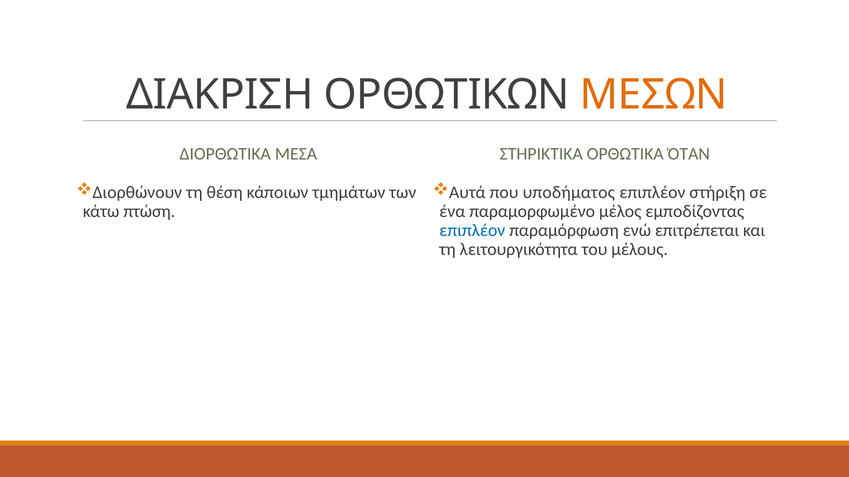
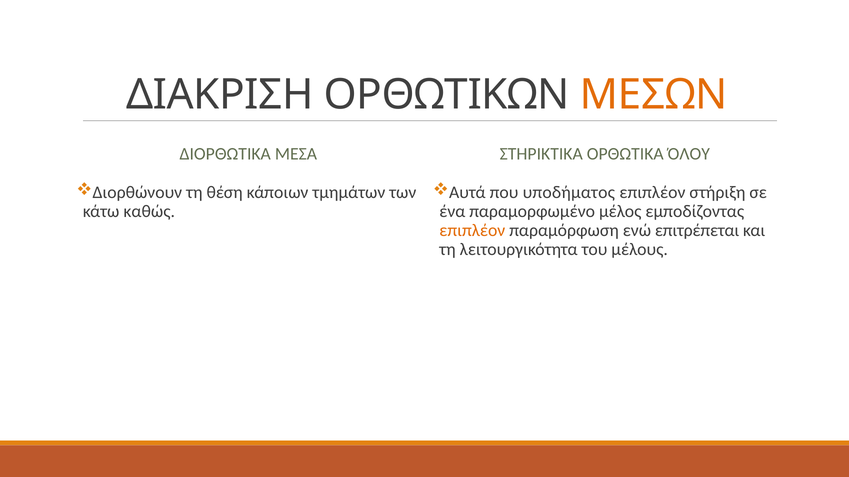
ΌΤΑΝ: ΌΤΑΝ -> ΌΛΟΥ
πτώση: πτώση -> καθώς
επιπλέον at (472, 231) colour: blue -> orange
